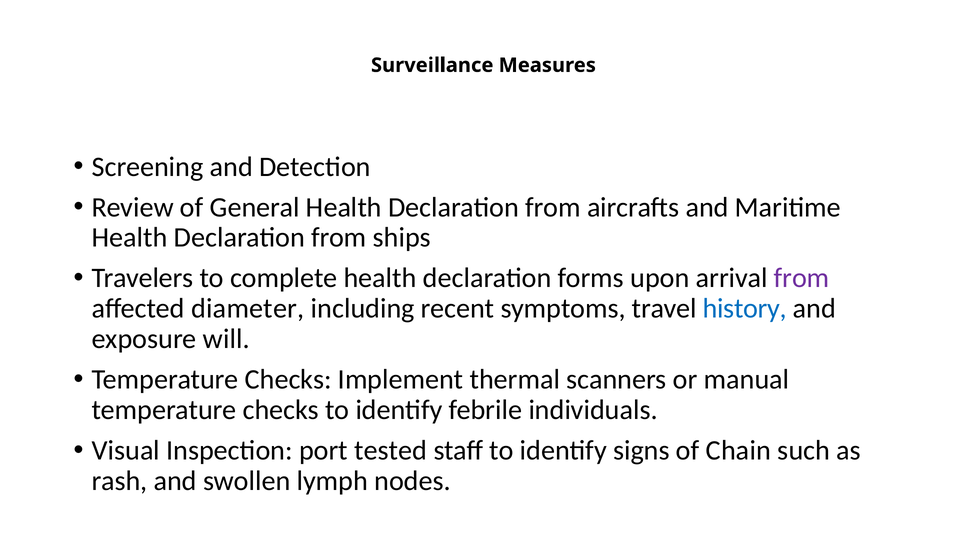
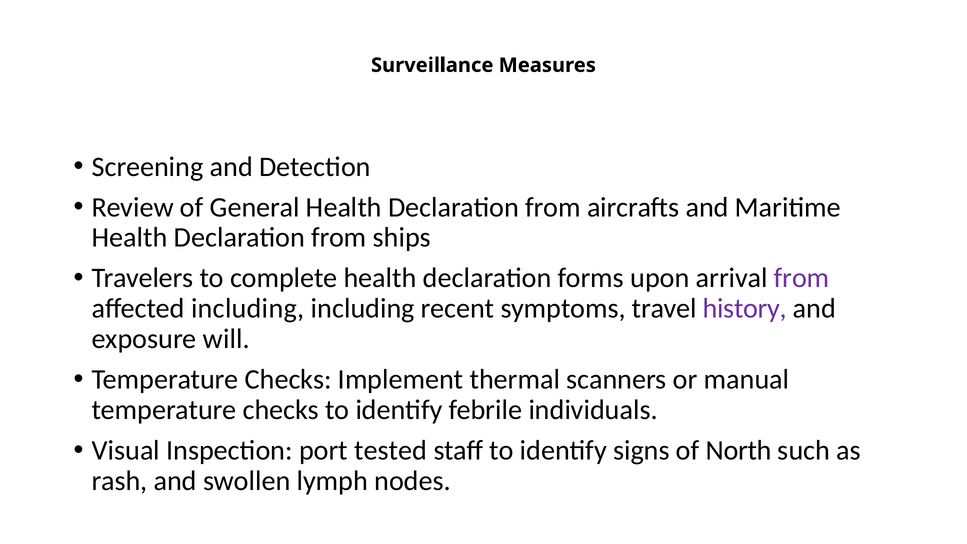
affected diameter: diameter -> including
history colour: blue -> purple
Chain: Chain -> North
